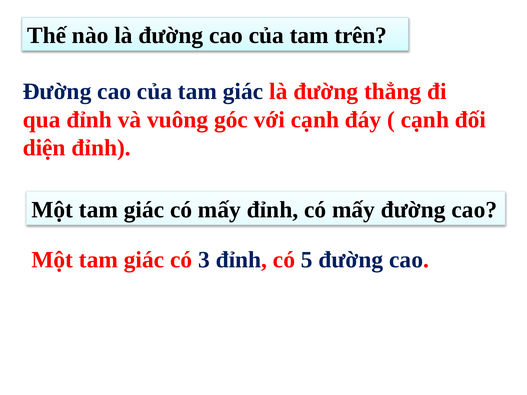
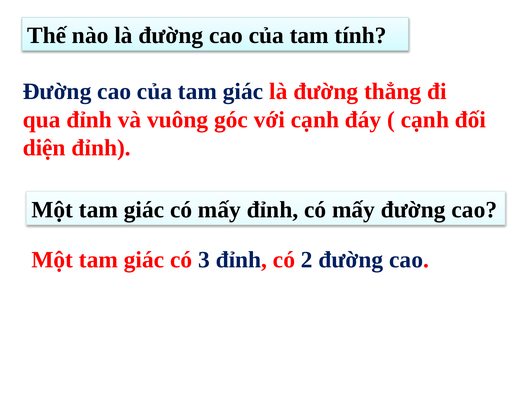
trên: trên -> tính
5: 5 -> 2
